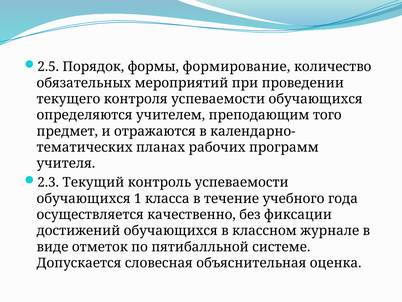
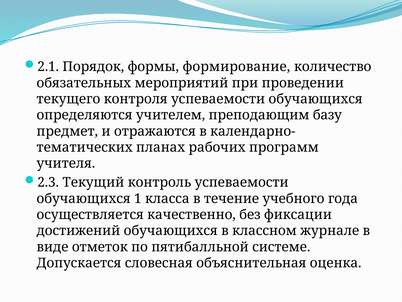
2.5: 2.5 -> 2.1
того: того -> базу
